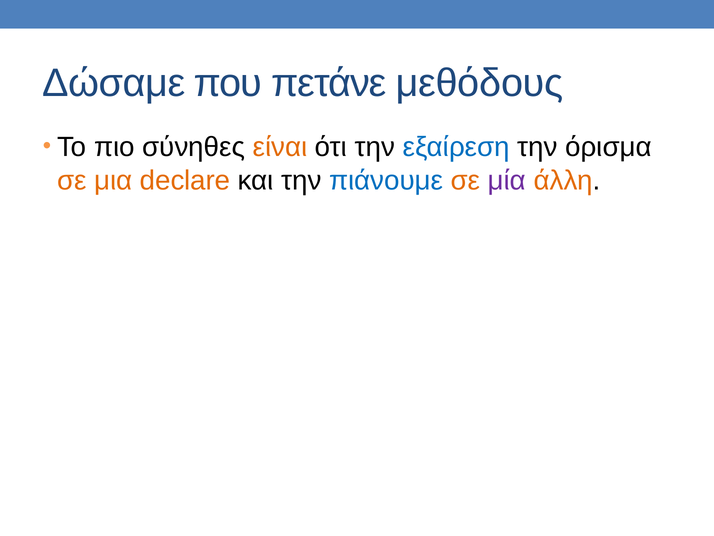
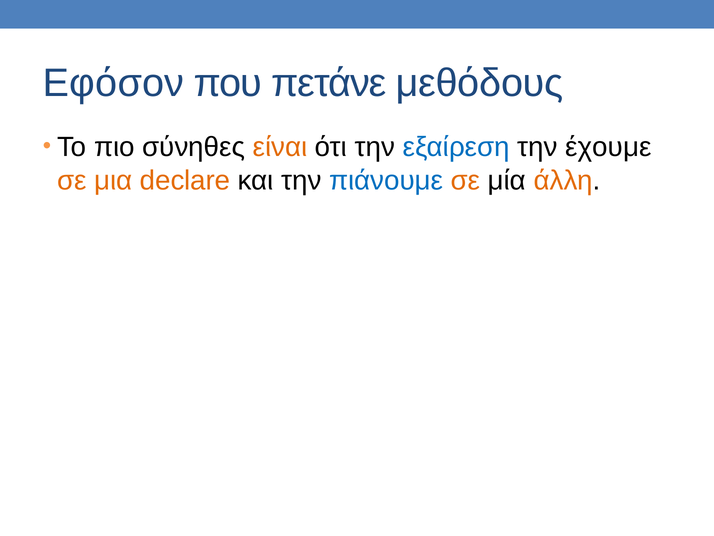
Δώσαμε: Δώσαμε -> Εφόσον
όρισμα: όρισμα -> έχουμε
μία colour: purple -> black
